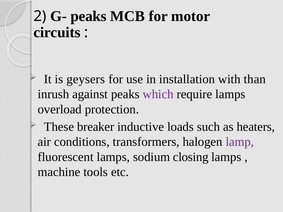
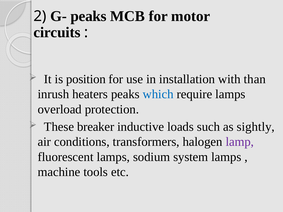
geysers: geysers -> position
against: against -> heaters
which colour: purple -> blue
heaters: heaters -> sightly
closing: closing -> system
